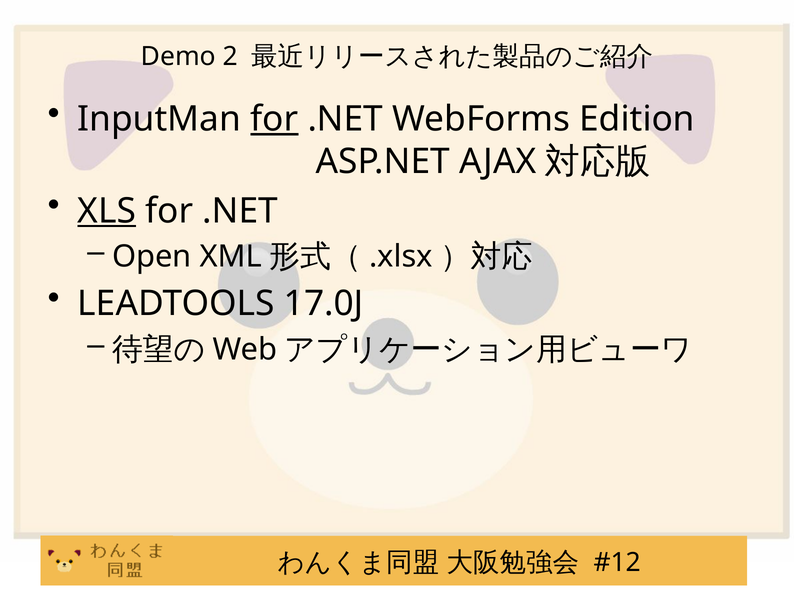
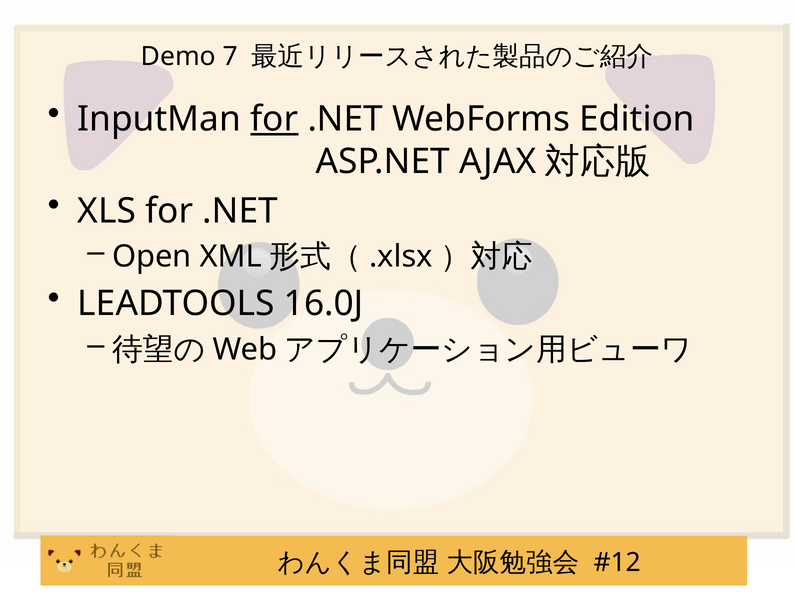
2: 2 -> 7
XLS underline: present -> none
17.0J: 17.0J -> 16.0J
